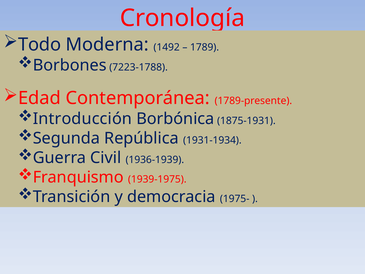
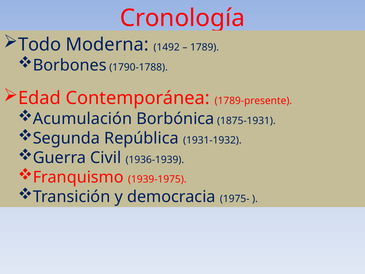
7223-1788: 7223-1788 -> 1790-1788
Introducción: Introducción -> Acumulación
1931-1934: 1931-1934 -> 1931-1932
